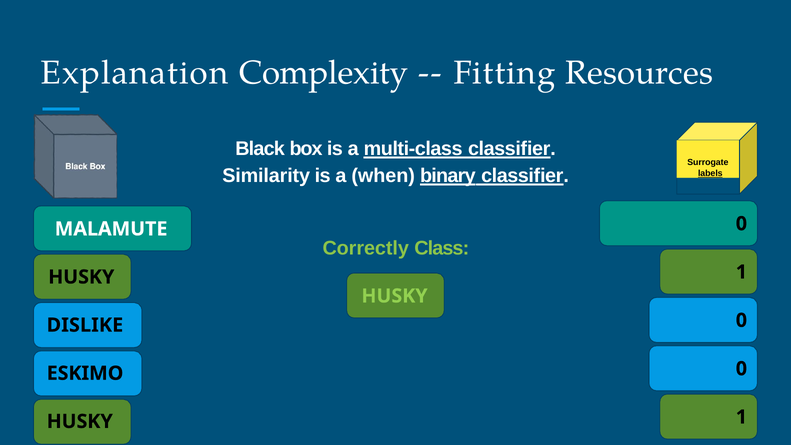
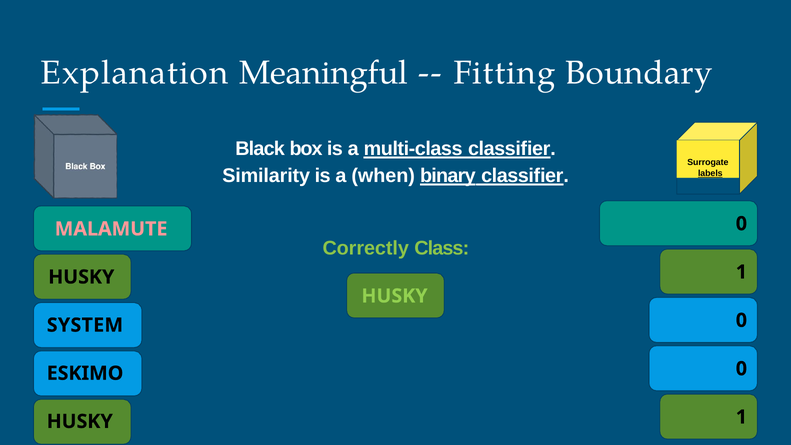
Complexity: Complexity -> Meaningful
Resources: Resources -> Boundary
MALAMUTE colour: white -> pink
DISLIKE: DISLIKE -> SYSTEM
